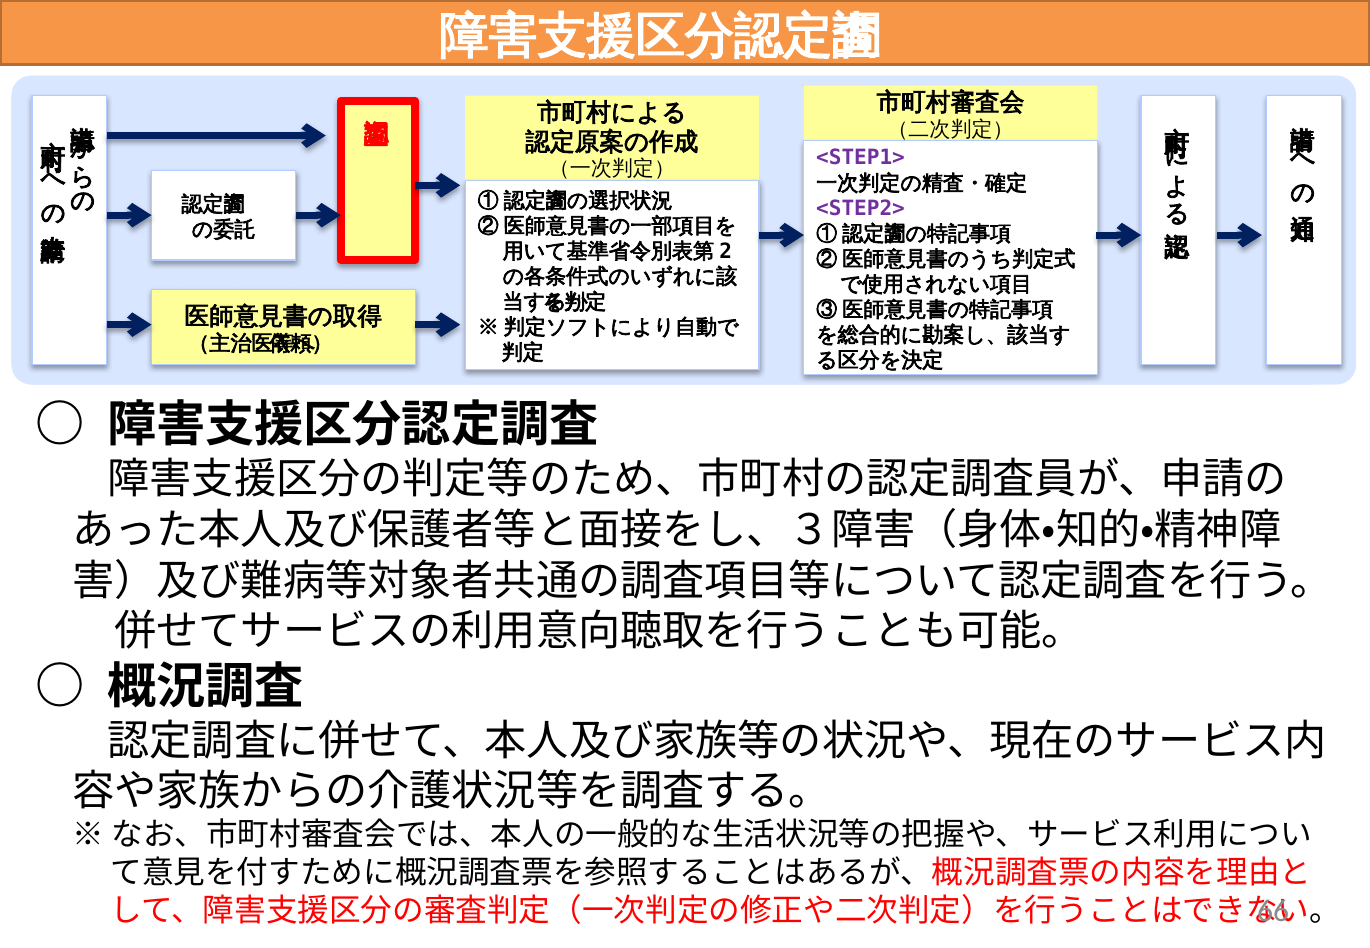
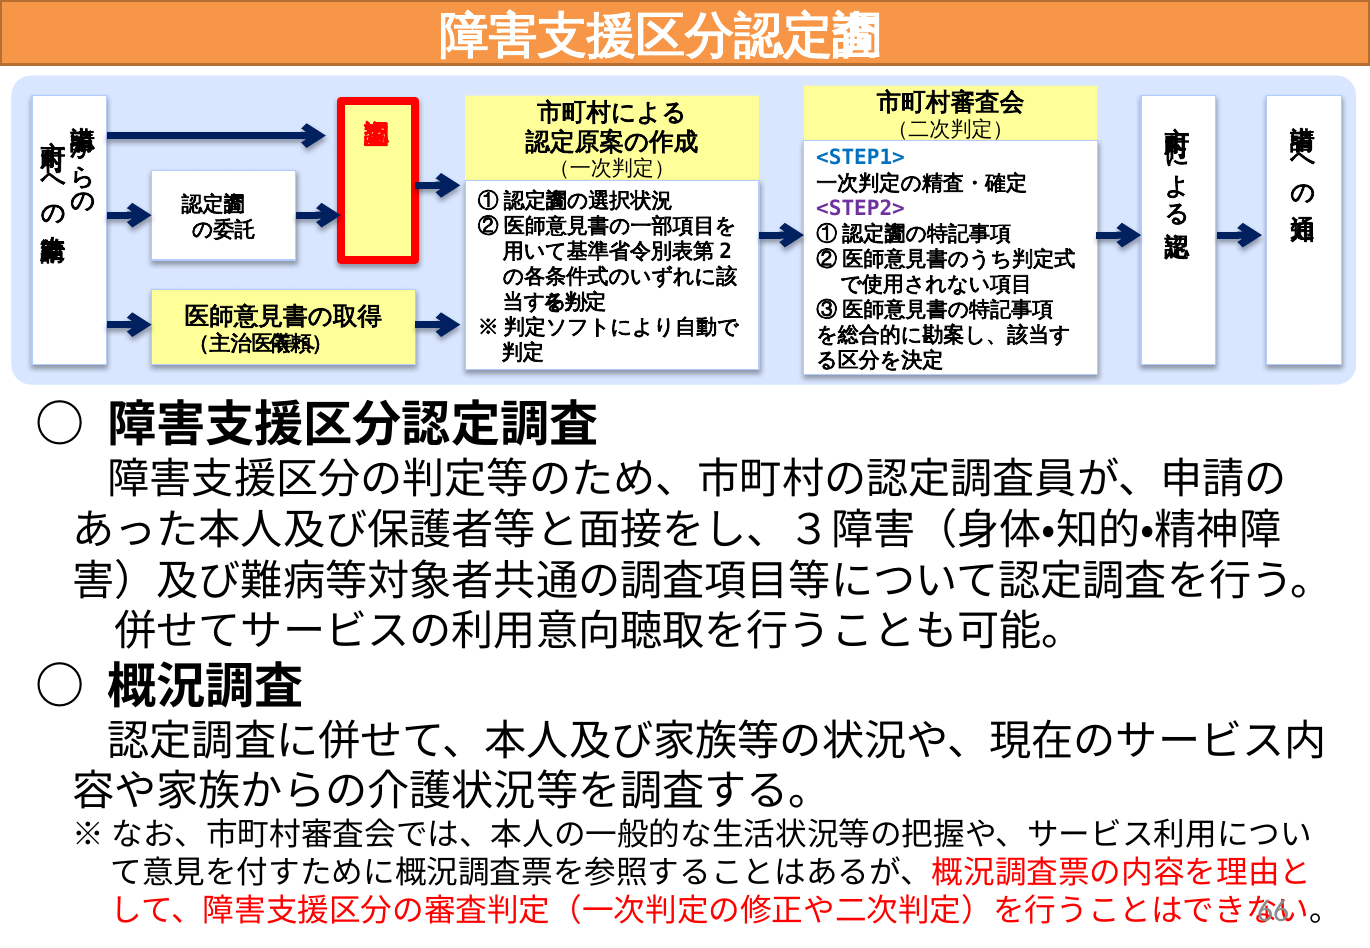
<STEP1> colour: purple -> blue
